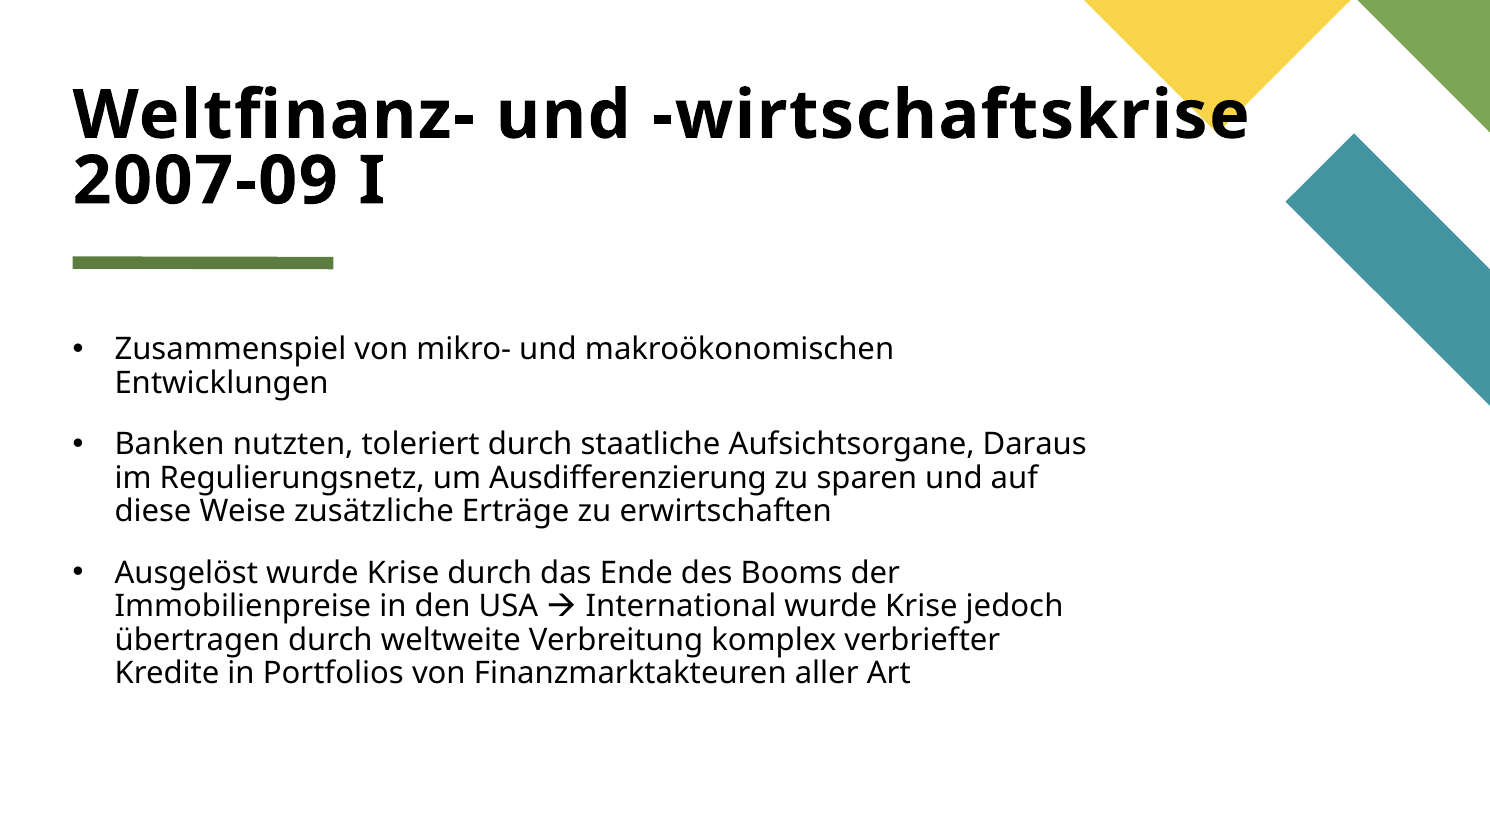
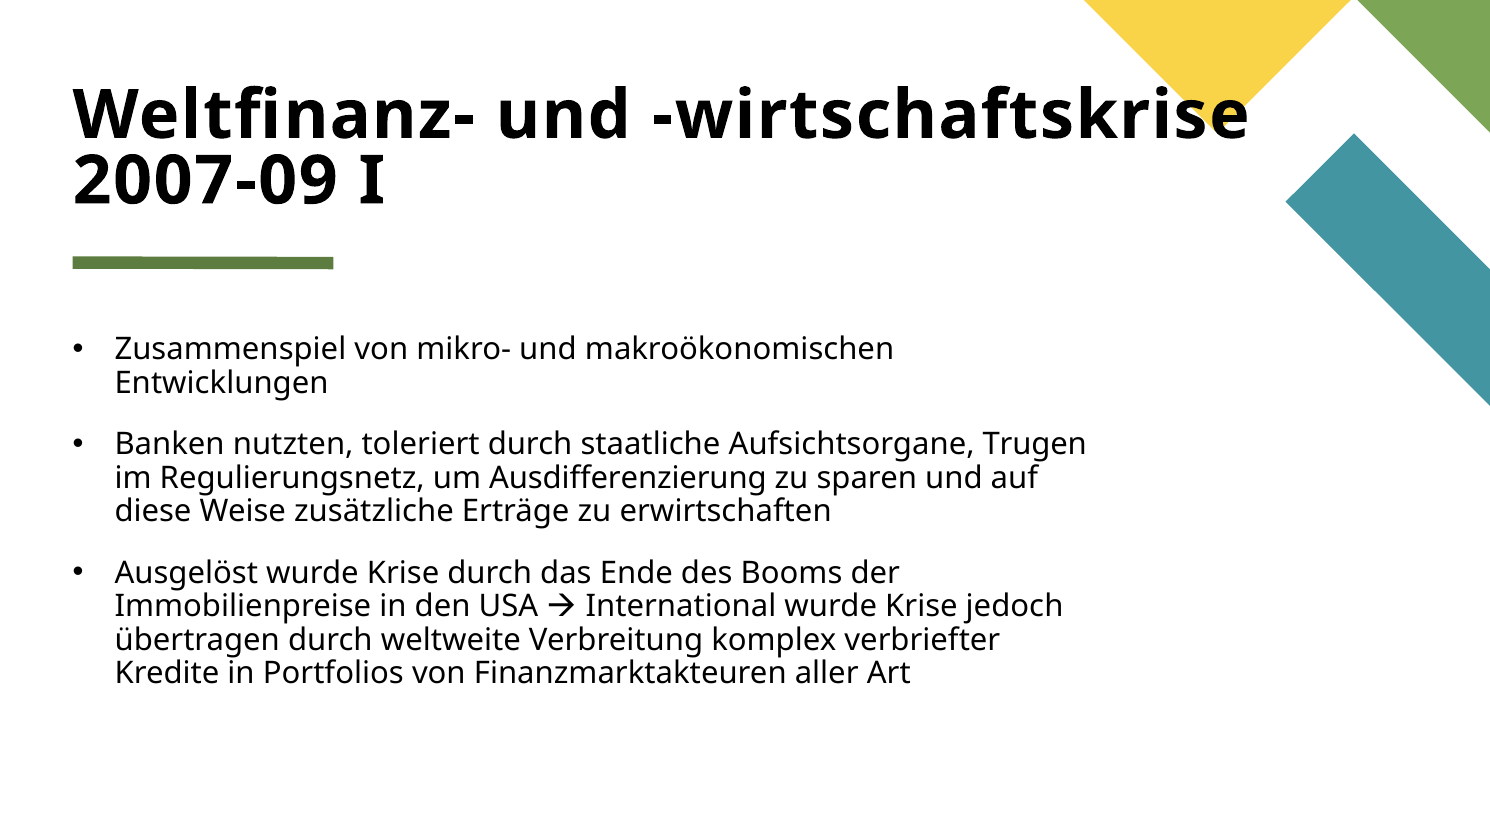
Daraus: Daraus -> Trugen
